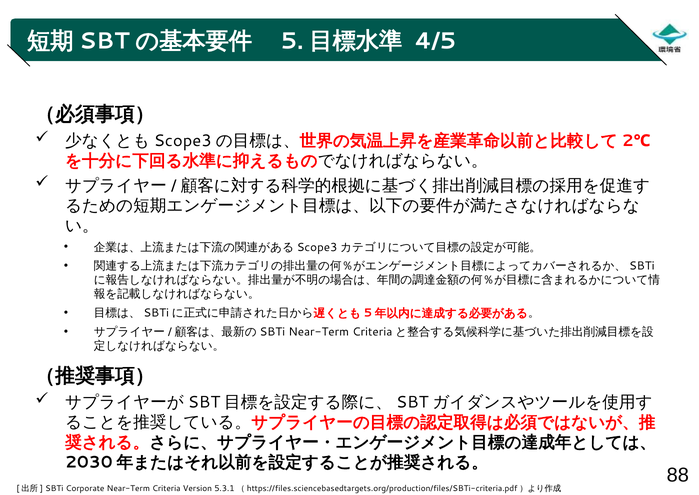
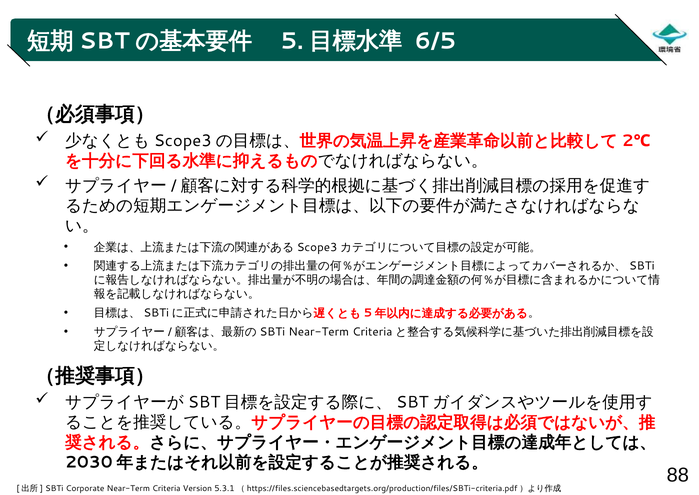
4/5: 4/5 -> 6/5
